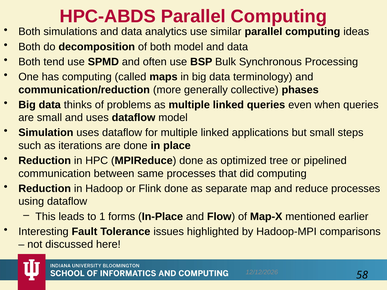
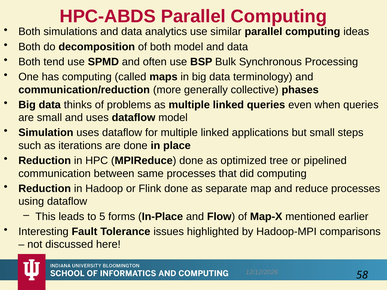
1: 1 -> 5
